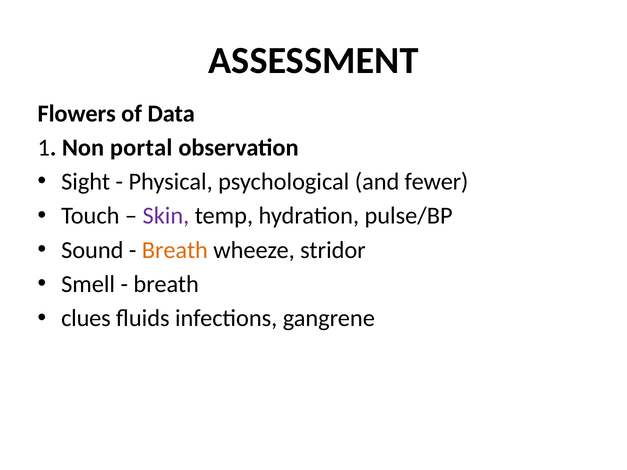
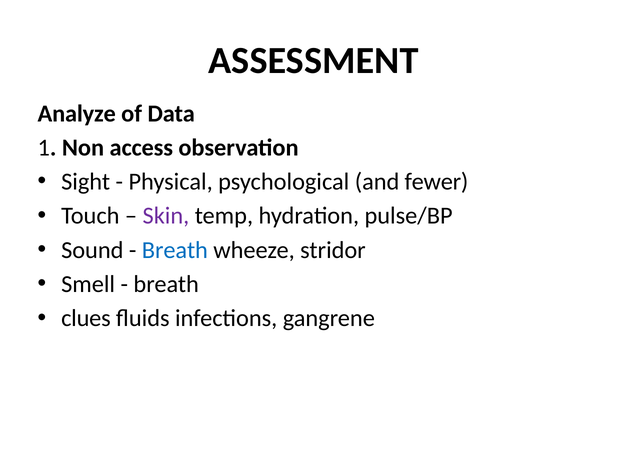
Flowers: Flowers -> Analyze
portal: portal -> access
Breath at (175, 250) colour: orange -> blue
